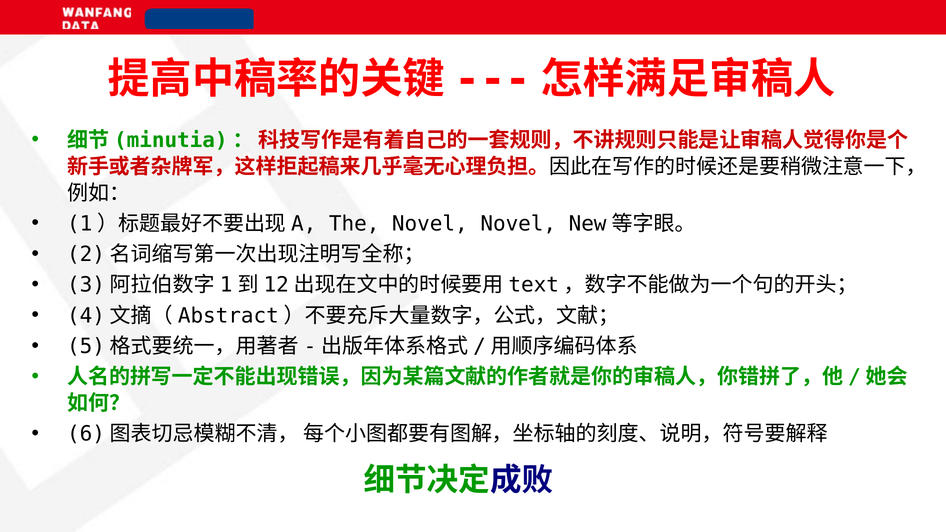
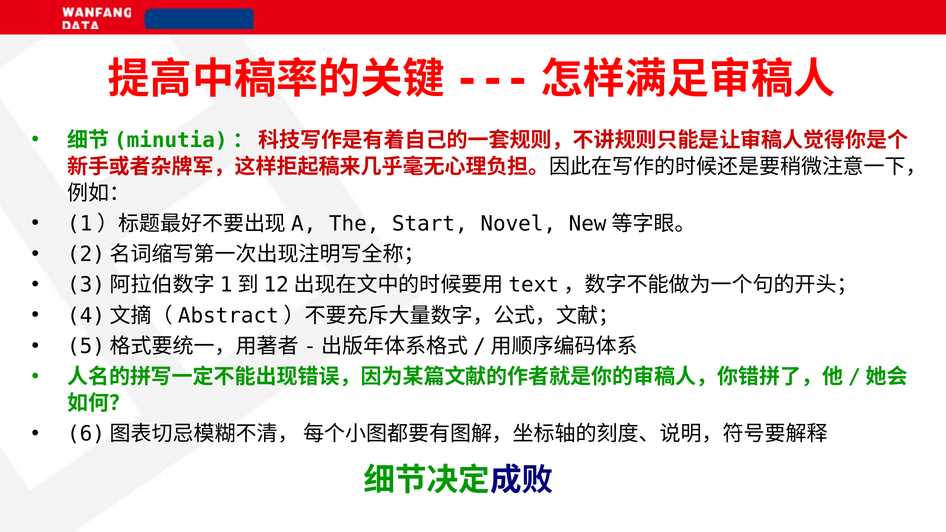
The Novel: Novel -> Start
